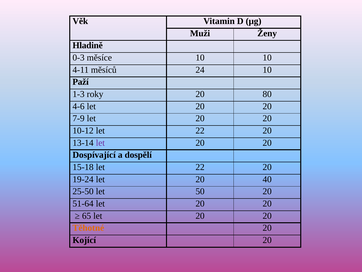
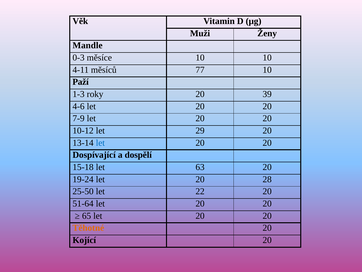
Hladině: Hladině -> Mandle
24: 24 -> 77
80: 80 -> 39
10-12 let 22: 22 -> 29
let at (100, 143) colour: purple -> blue
15-18 let 22: 22 -> 63
40: 40 -> 28
50: 50 -> 22
